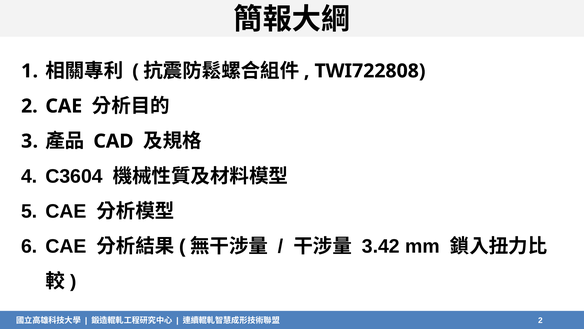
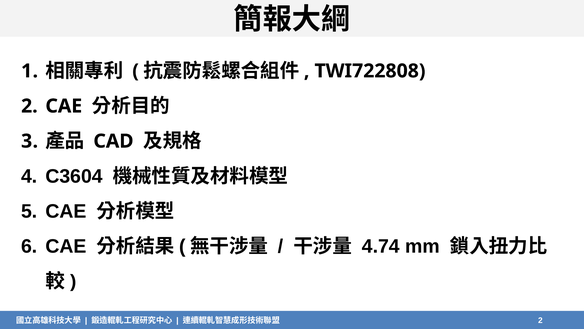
3.42: 3.42 -> 4.74
